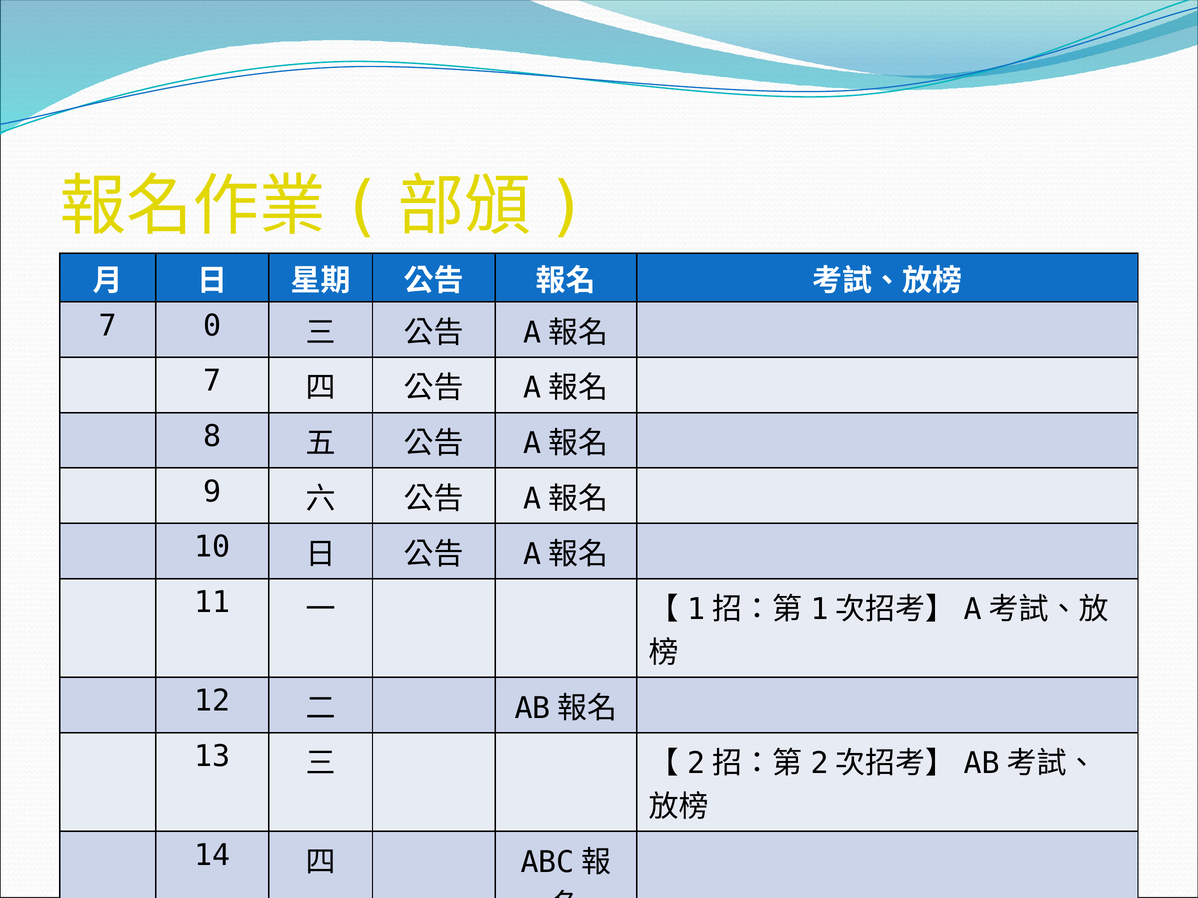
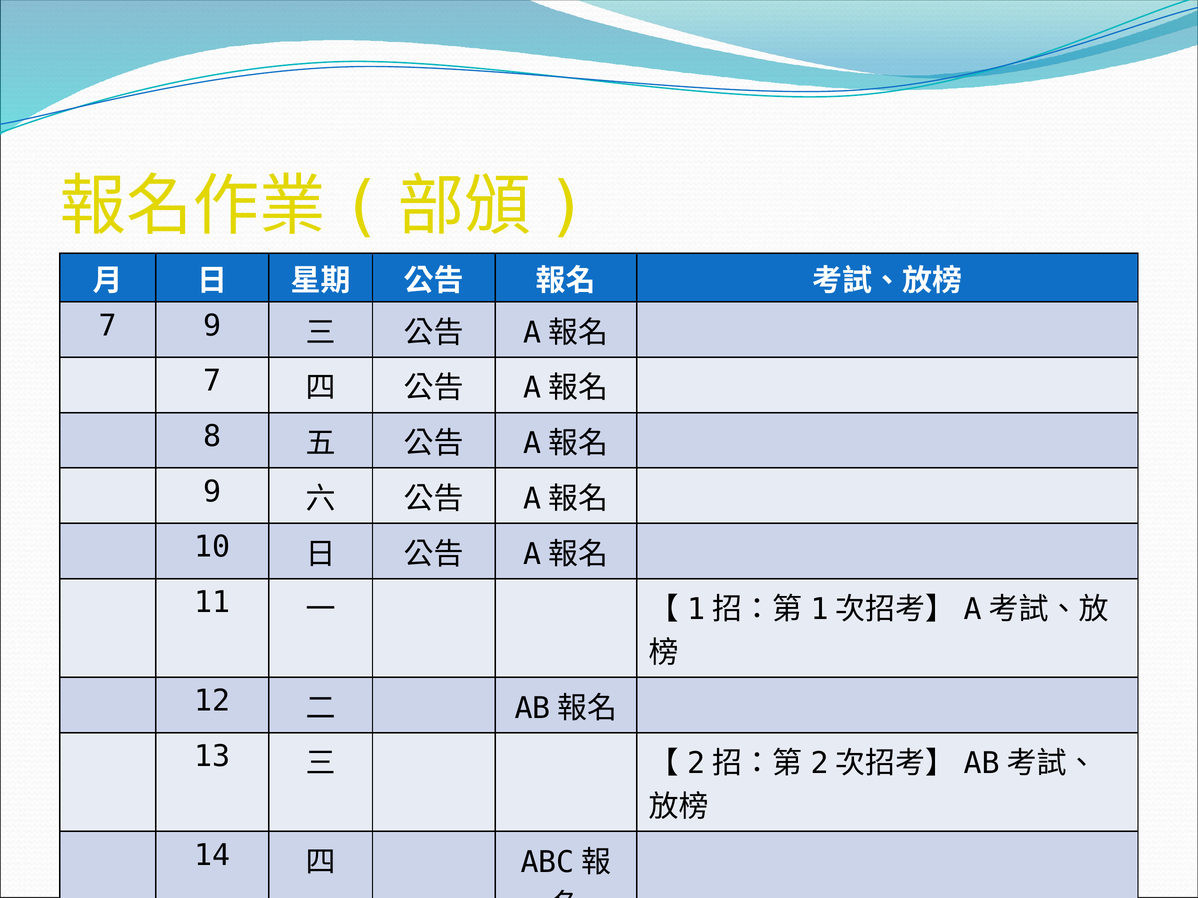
7 0: 0 -> 9
